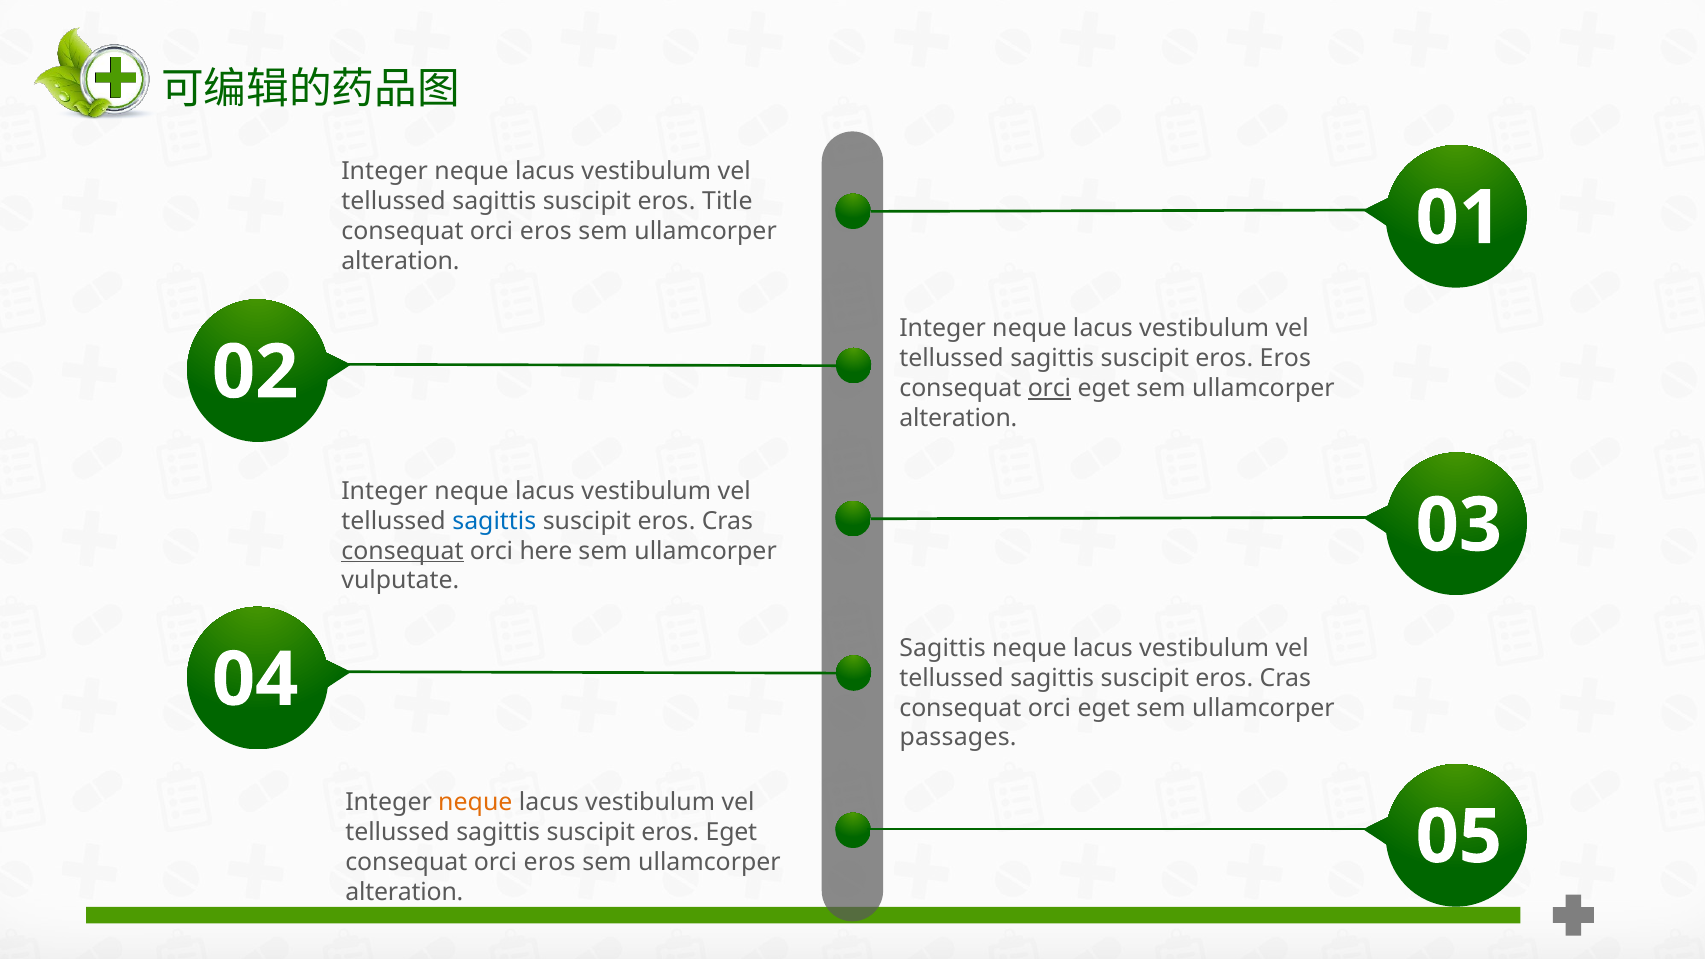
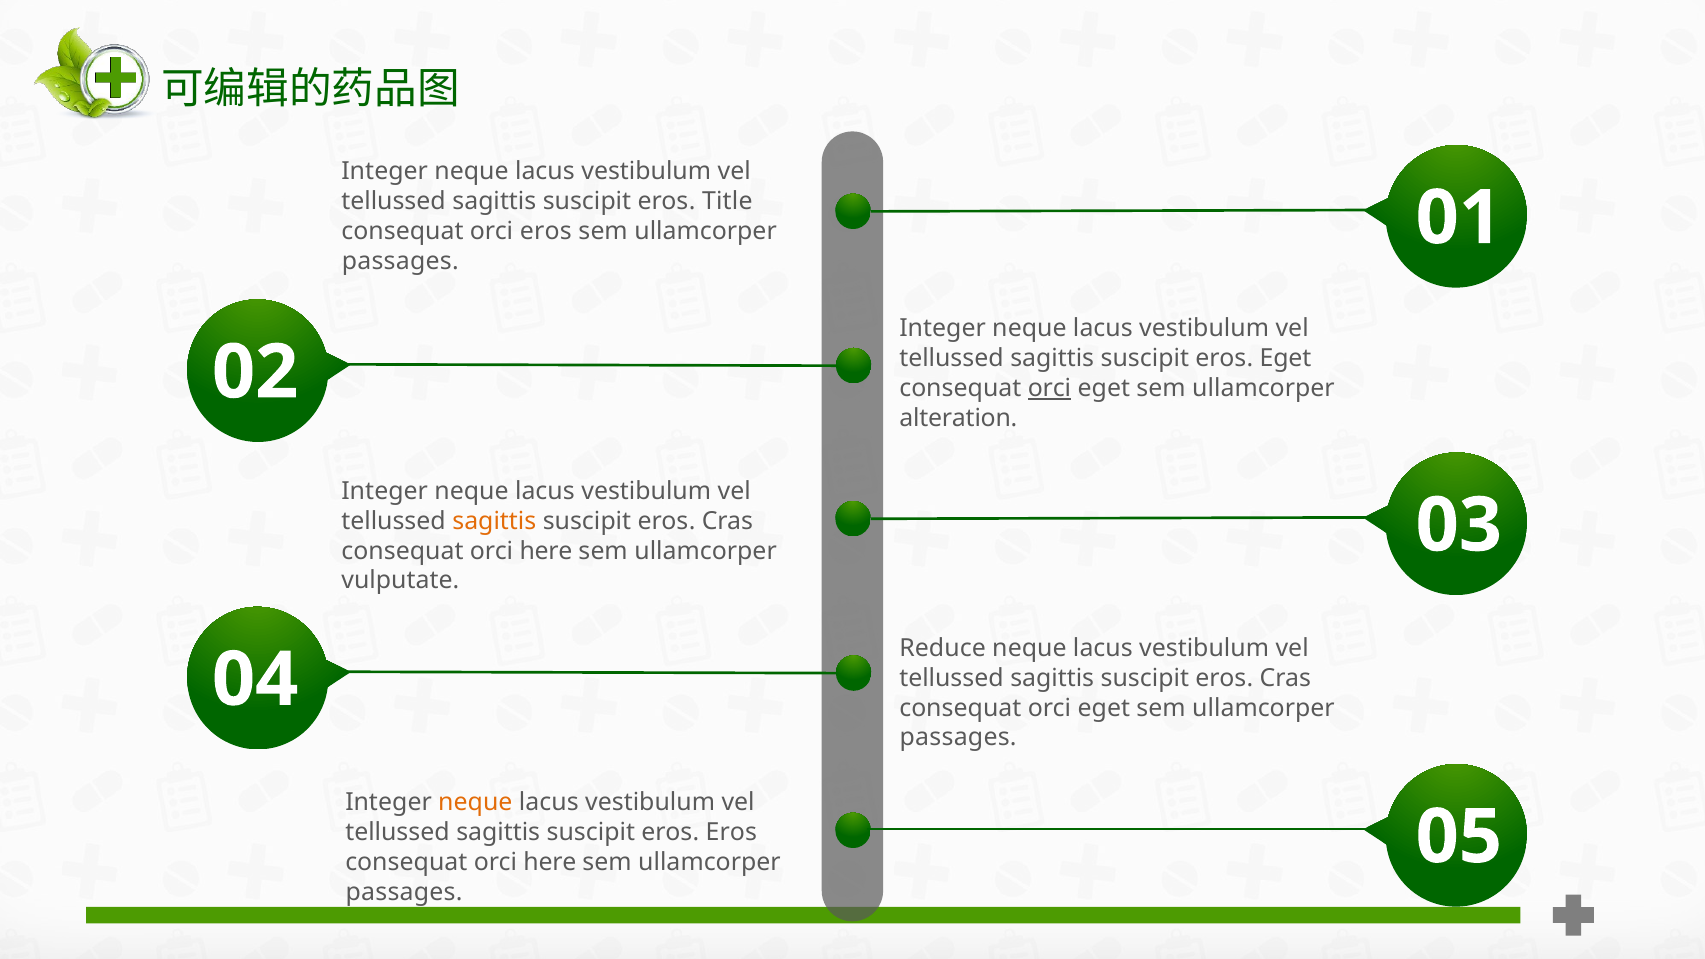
alteration at (400, 261): alteration -> passages
eros Eros: Eros -> Eget
sagittis at (494, 521) colour: blue -> orange
consequat at (402, 551) underline: present -> none
Sagittis at (943, 648): Sagittis -> Reduce
eros Eget: Eget -> Eros
eros at (550, 862): eros -> here
alteration at (404, 892): alteration -> passages
